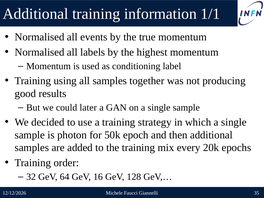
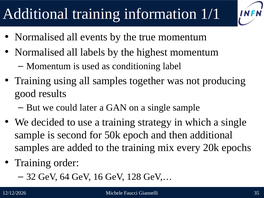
photon: photon -> second
